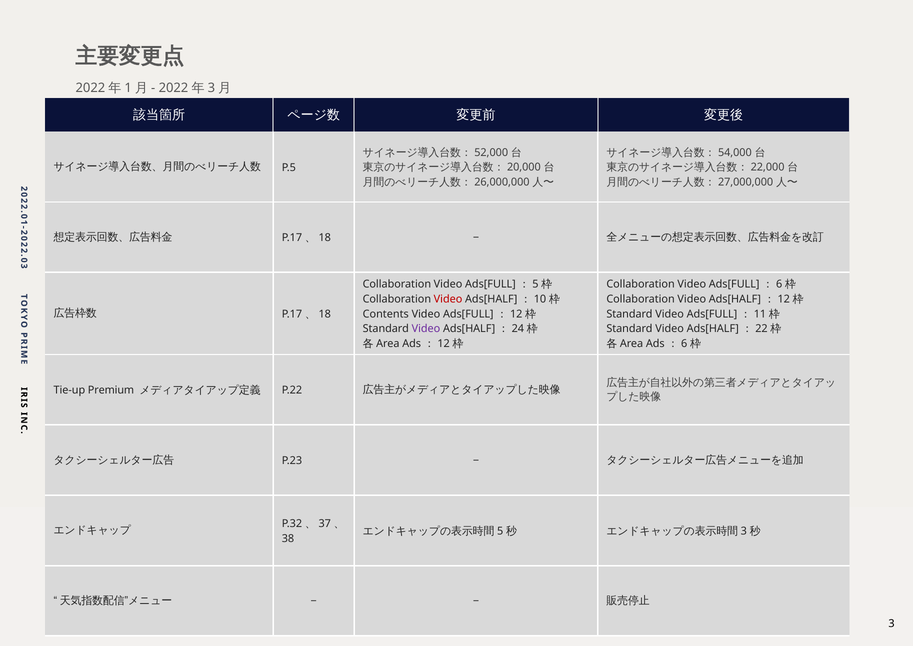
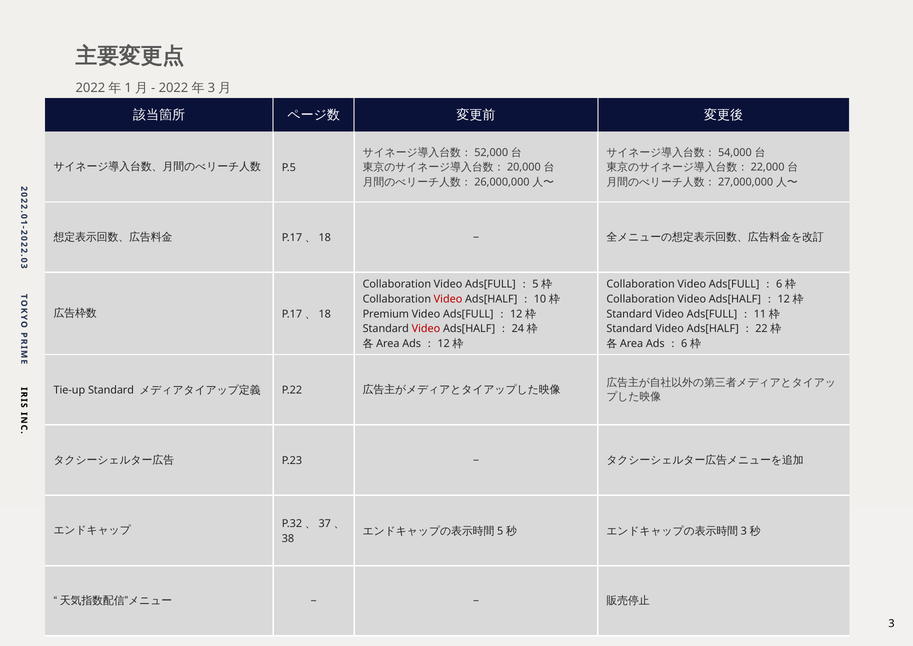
Contents: Contents -> Premium
Video at (426, 329) colour: purple -> red
Tie-up Premium: Premium -> Standard
